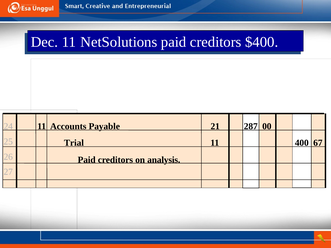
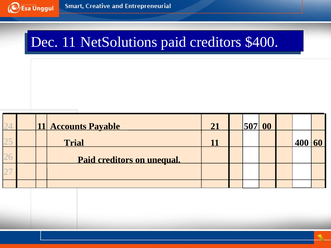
287: 287 -> 507
67: 67 -> 60
analysis: analysis -> unequal
